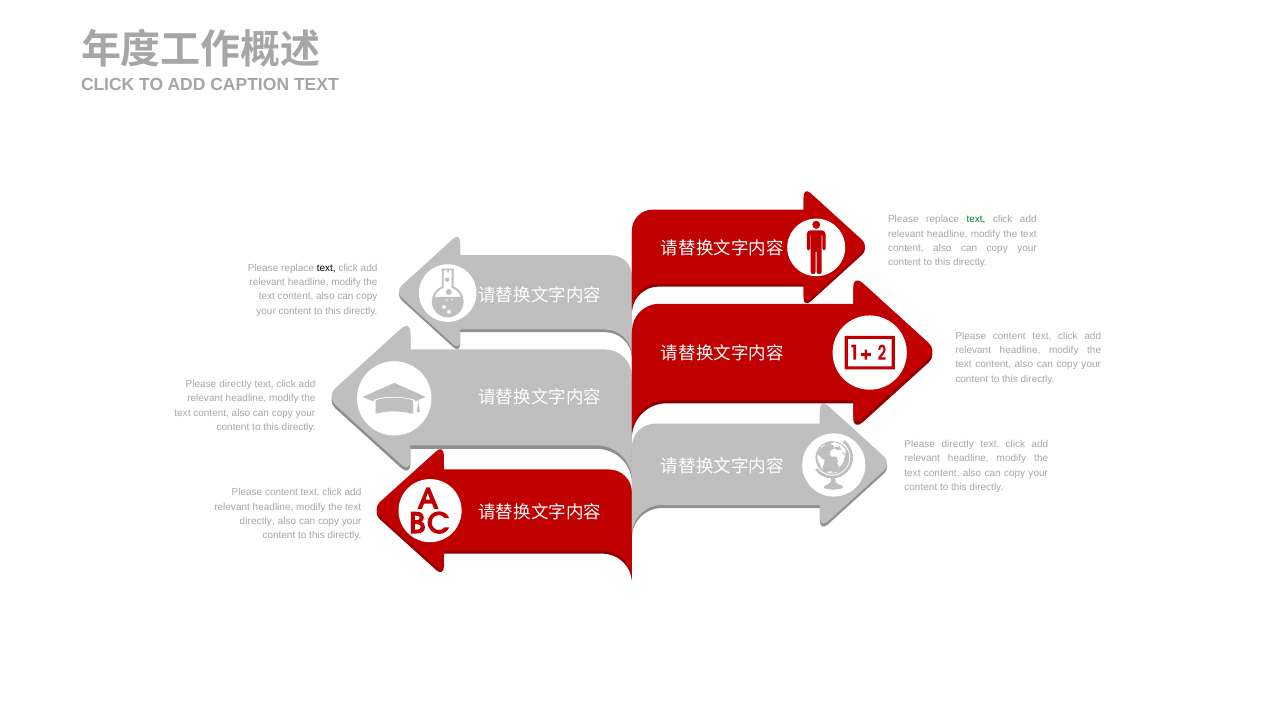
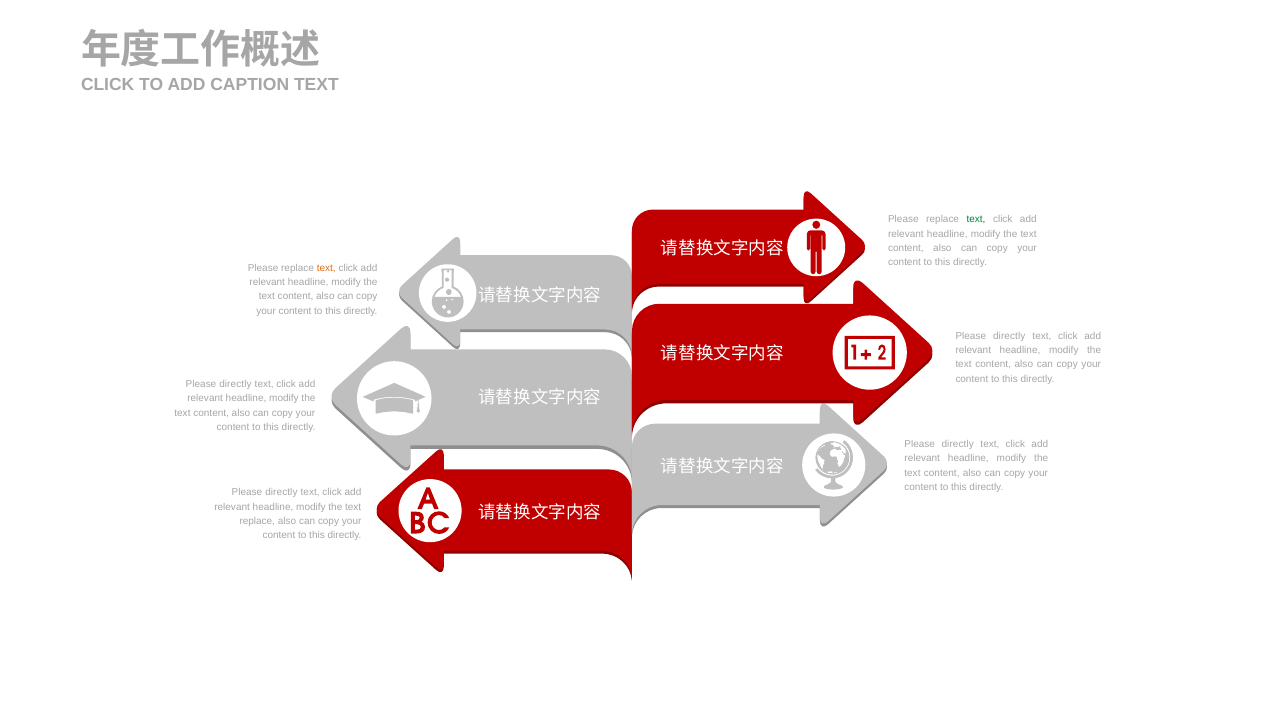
text at (326, 268) colour: black -> orange
content at (1009, 336): content -> directly
content at (281, 492): content -> directly
directly at (257, 521): directly -> replace
